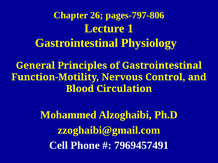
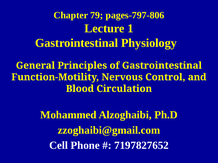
26: 26 -> 79
7969457491: 7969457491 -> 7197827652
